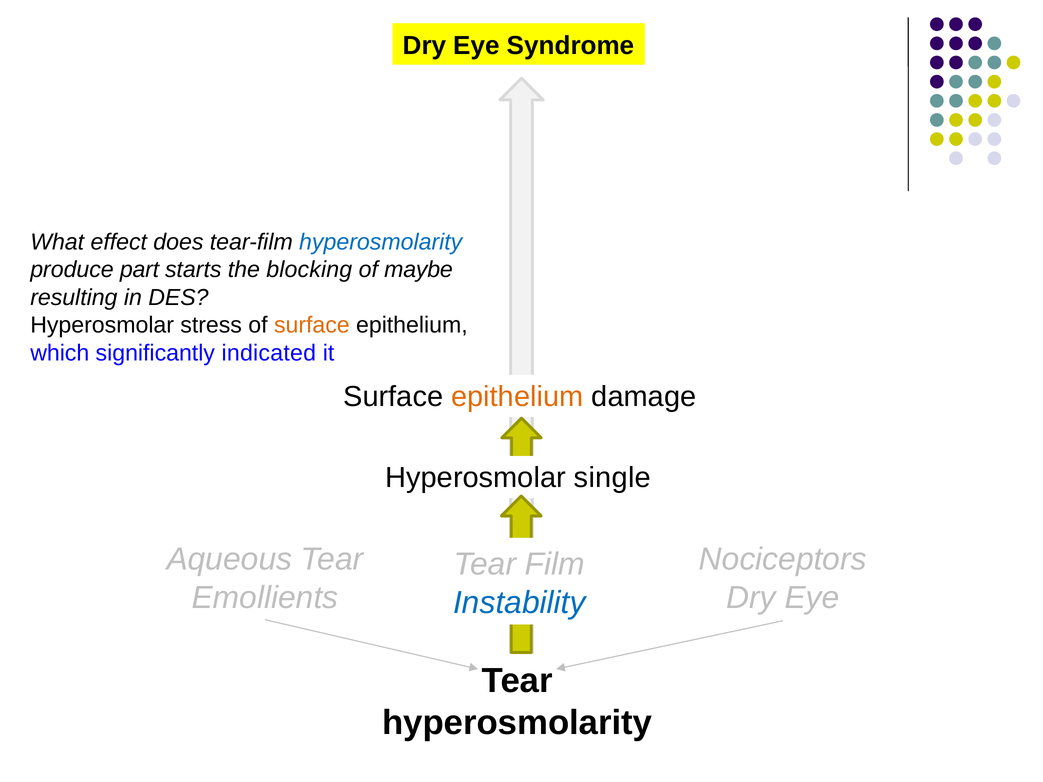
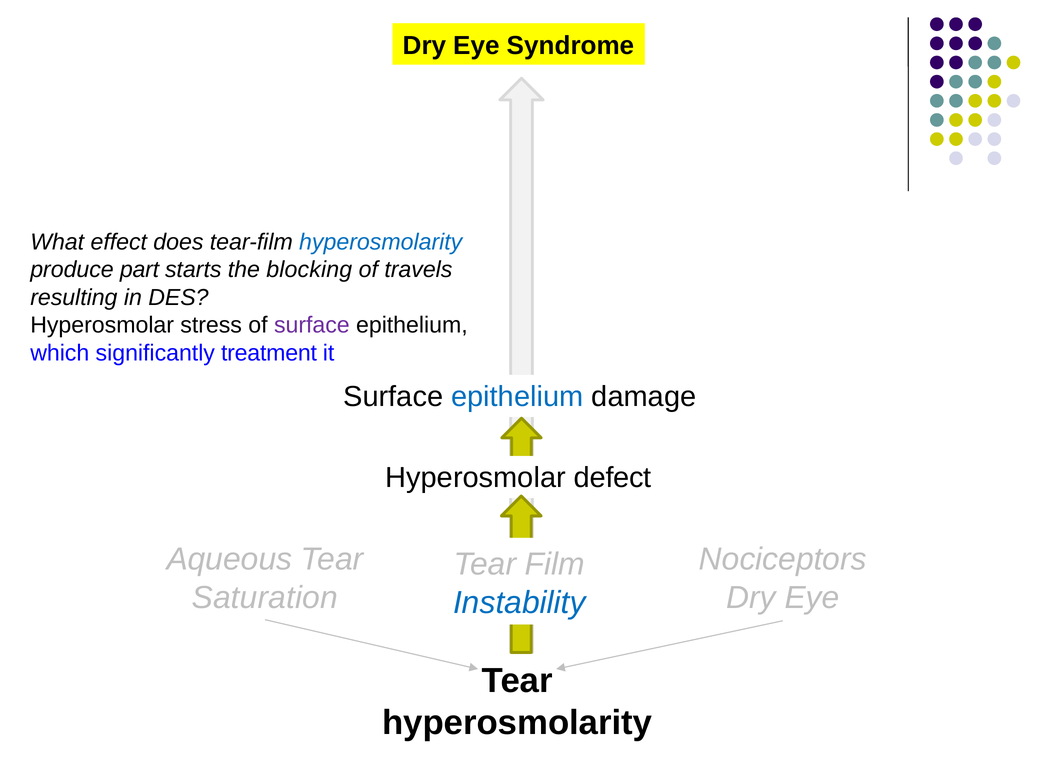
maybe: maybe -> travels
surface at (312, 325) colour: orange -> purple
indicated: indicated -> treatment
epithelium at (517, 397) colour: orange -> blue
single: single -> defect
Emollients: Emollients -> Saturation
